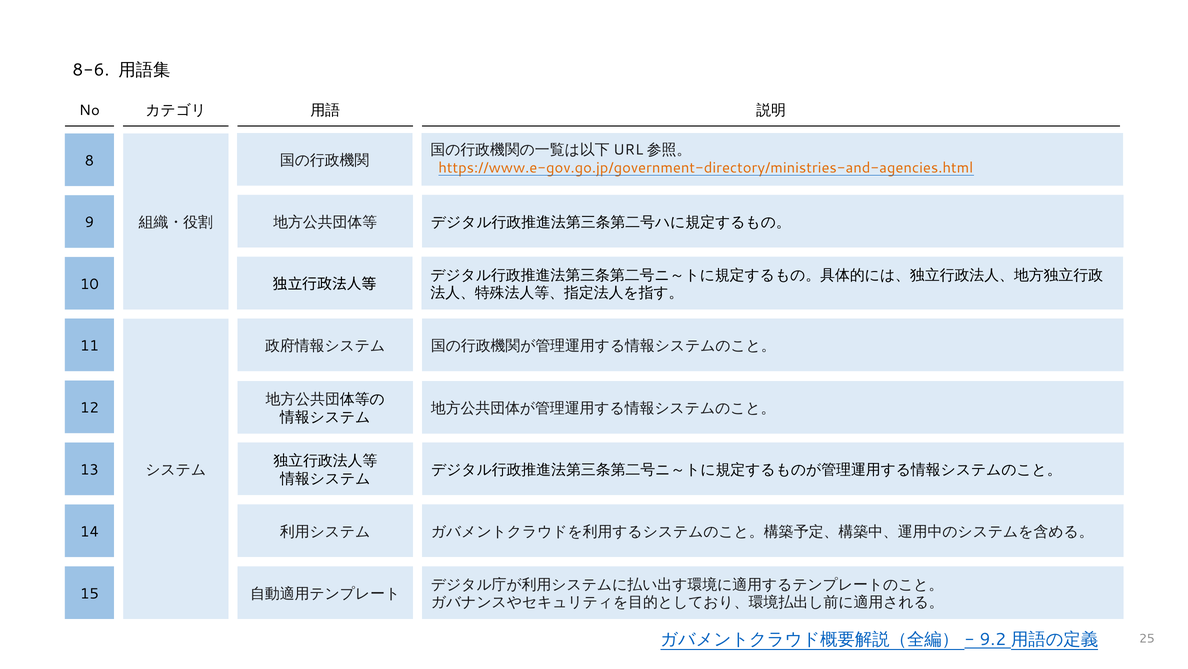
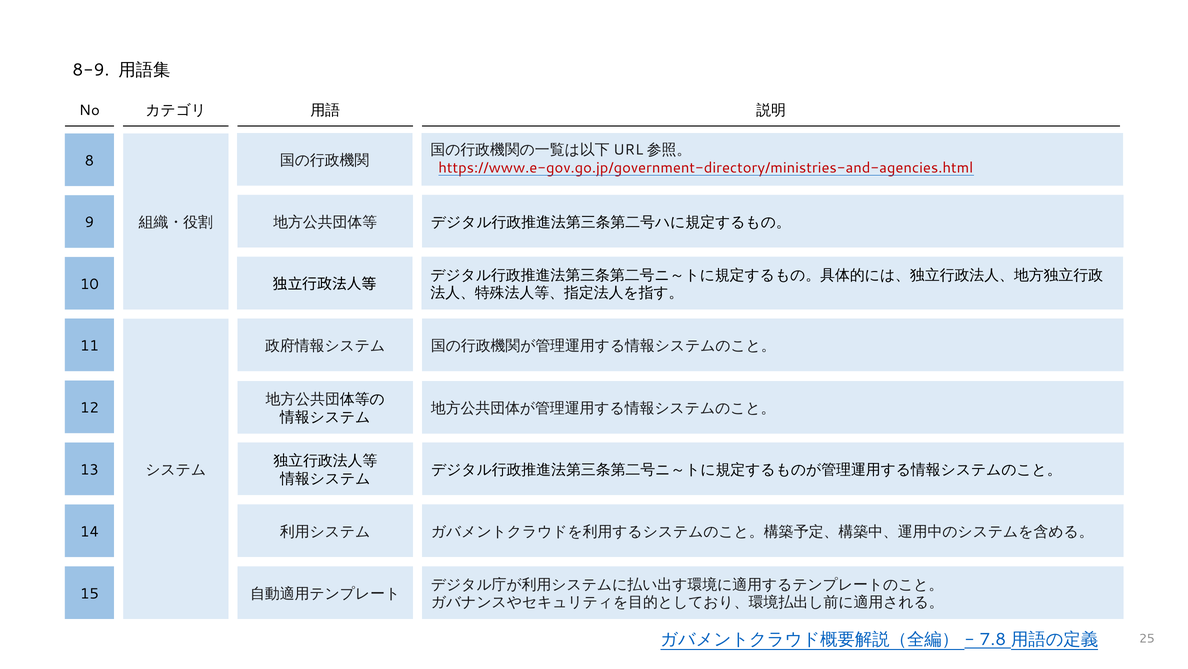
8-6: 8-6 -> 8-9
https://www.e-gov.go.jp/government-directory/ministries-and-agencies.html colour: orange -> red
9.2: 9.2 -> 7.8
